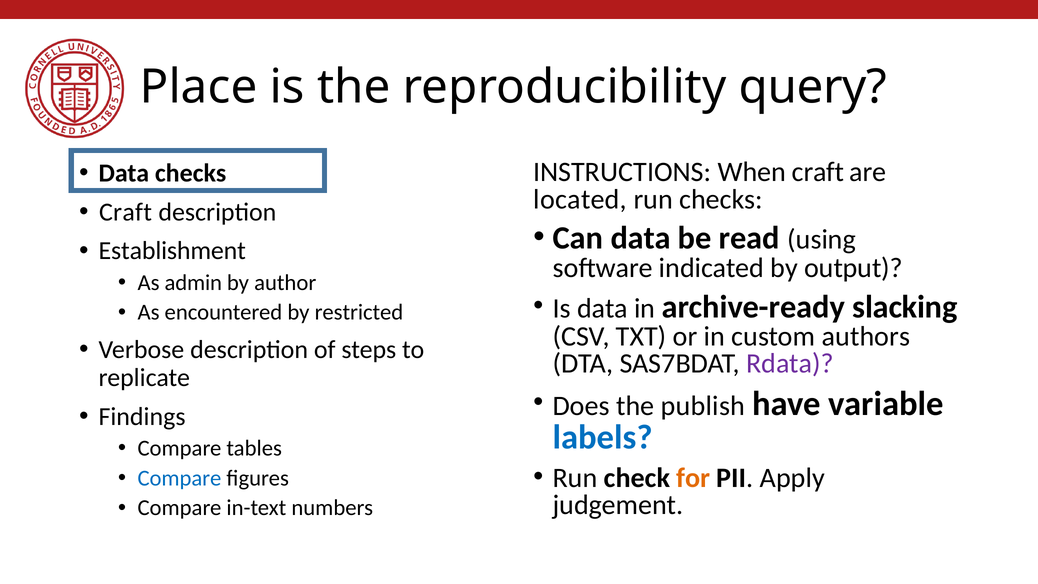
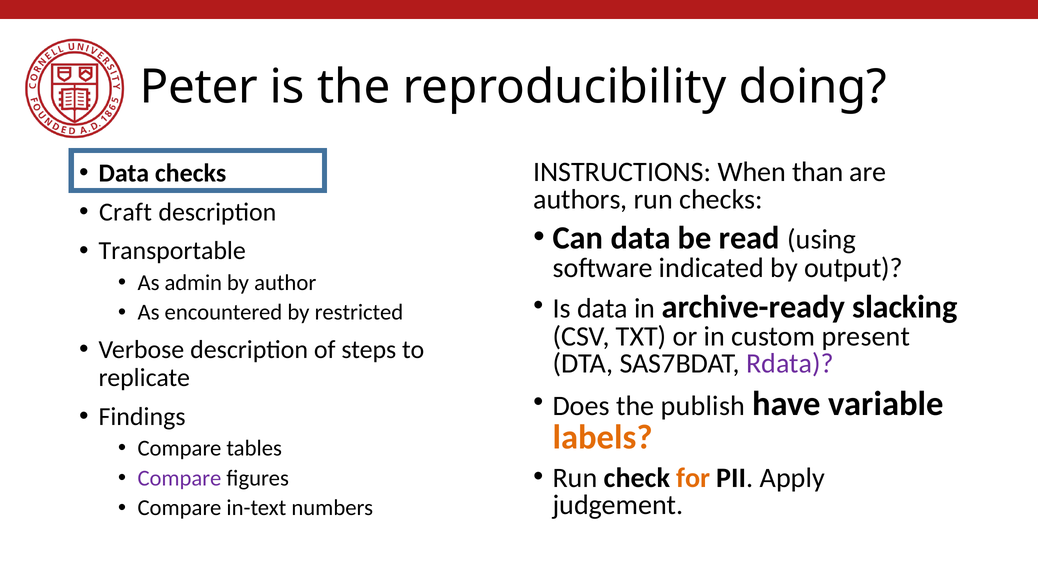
Place: Place -> Peter
query: query -> doing
When craft: craft -> than
located: located -> authors
Establishment: Establishment -> Transportable
authors: authors -> present
labels colour: blue -> orange
Compare at (179, 478) colour: blue -> purple
